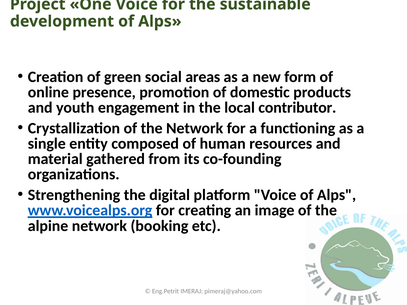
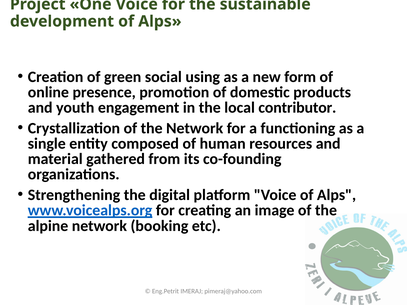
areas: areas -> using
